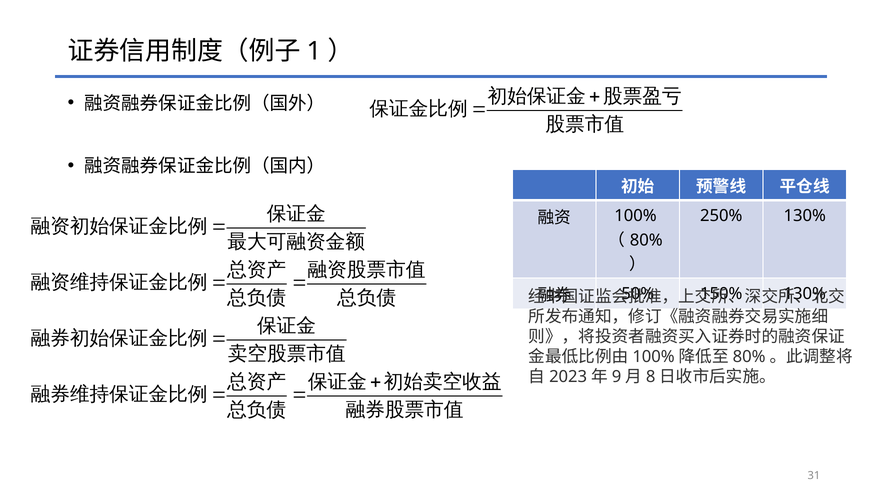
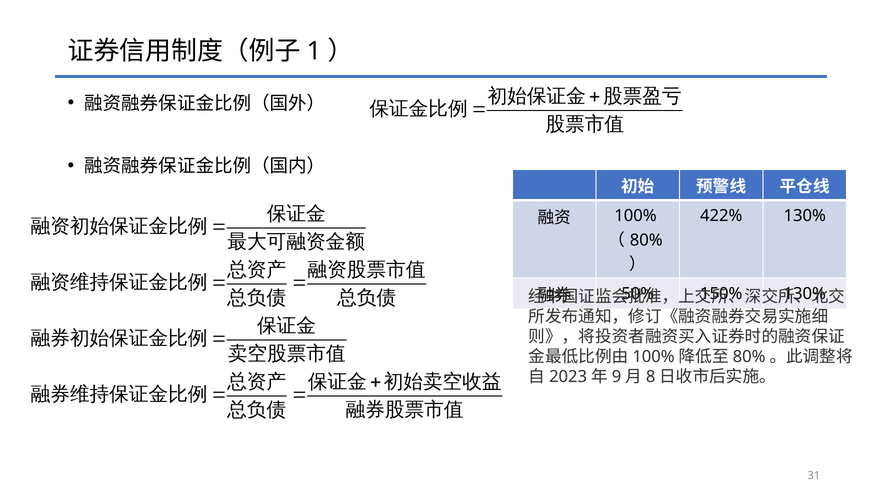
250%: 250% -> 422%
